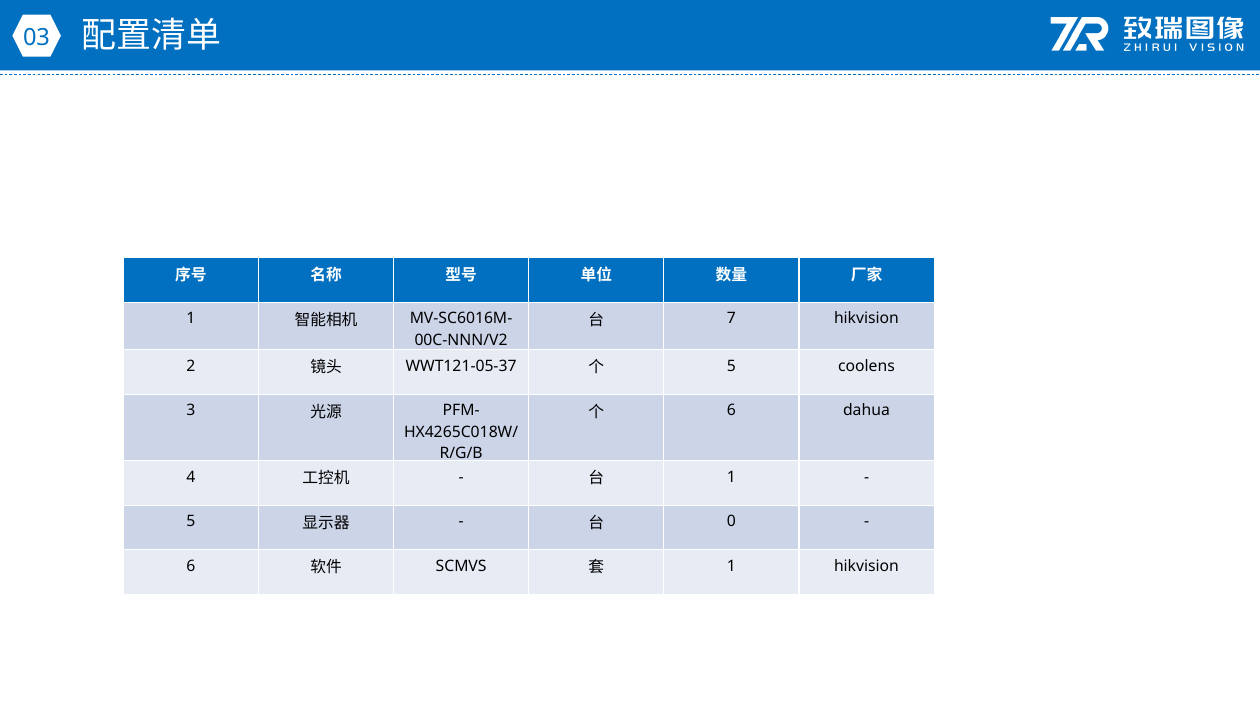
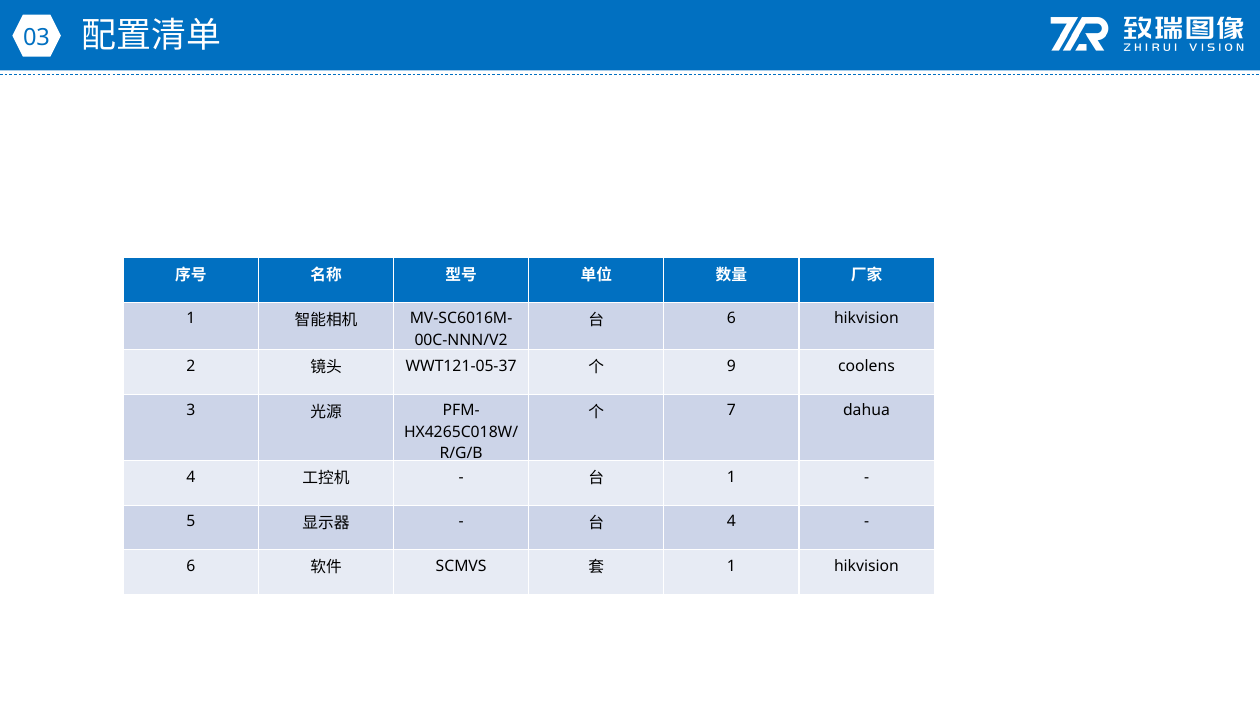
7 at (731, 319): 7 -> 6
5 at (731, 366): 5 -> 9
6 at (731, 411): 6 -> 7
0 at (731, 521): 0 -> 4
